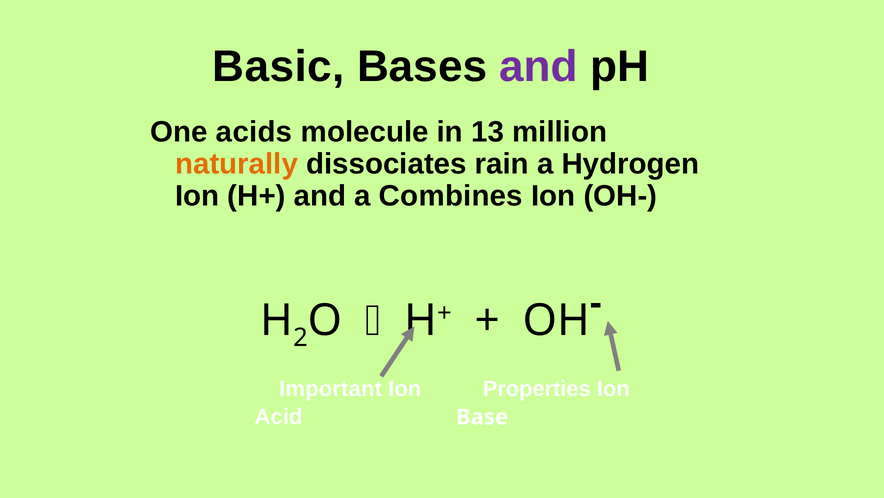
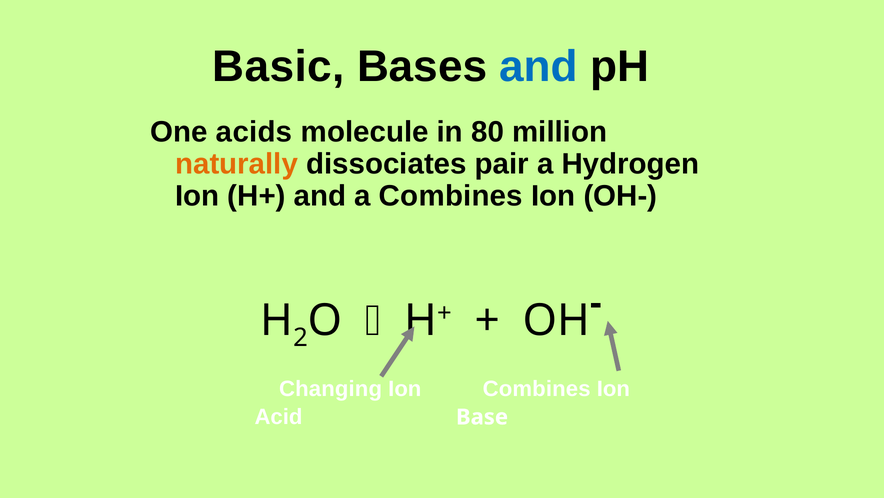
and at (539, 67) colour: purple -> blue
13: 13 -> 80
rain: rain -> pair
Important: Important -> Changing
Ion Properties: Properties -> Combines
